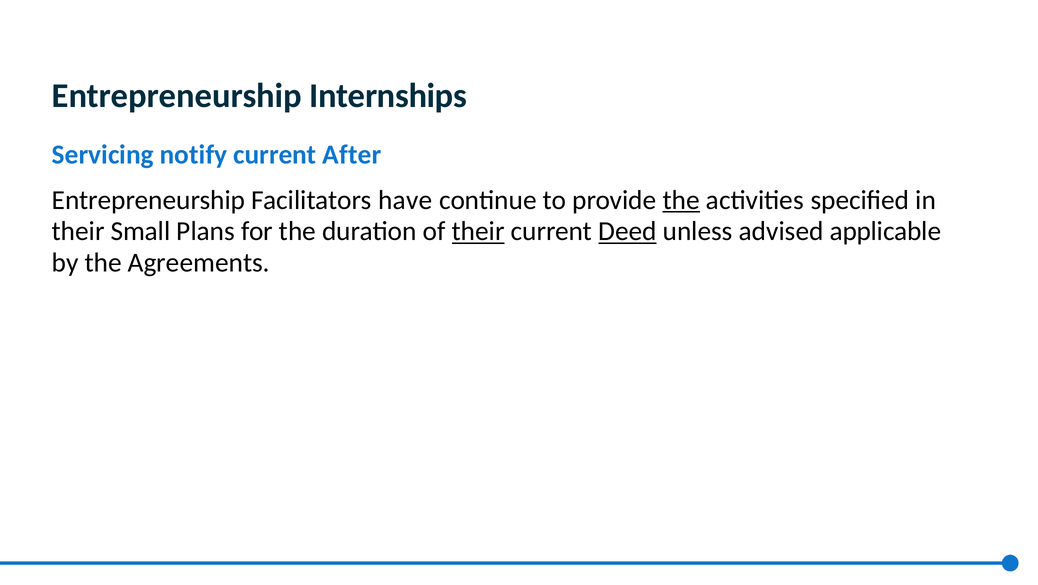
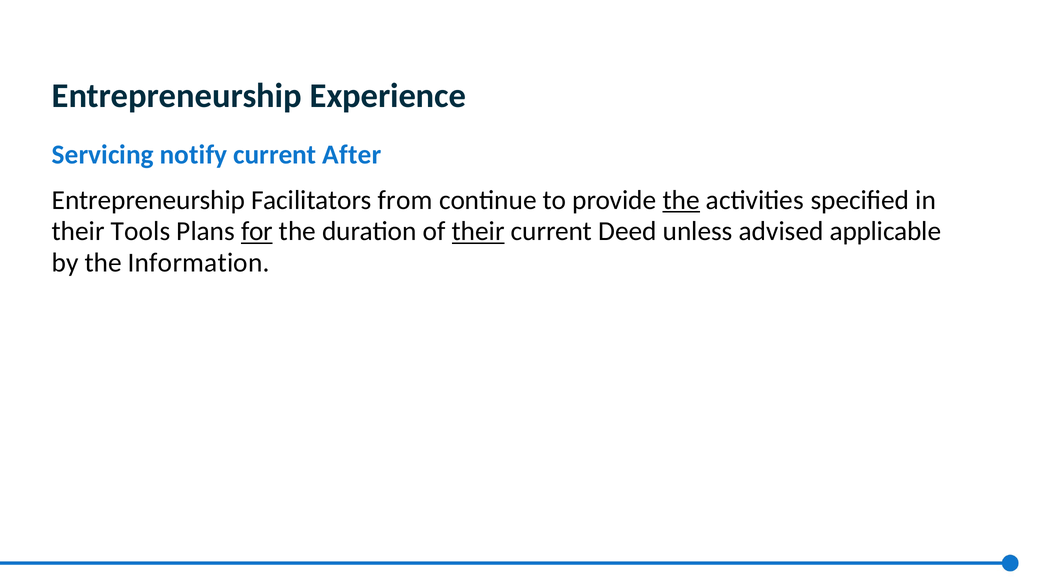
Internships: Internships -> Experience
have: have -> from
Small: Small -> Tools
for underline: none -> present
Deed underline: present -> none
Agreements: Agreements -> Information
